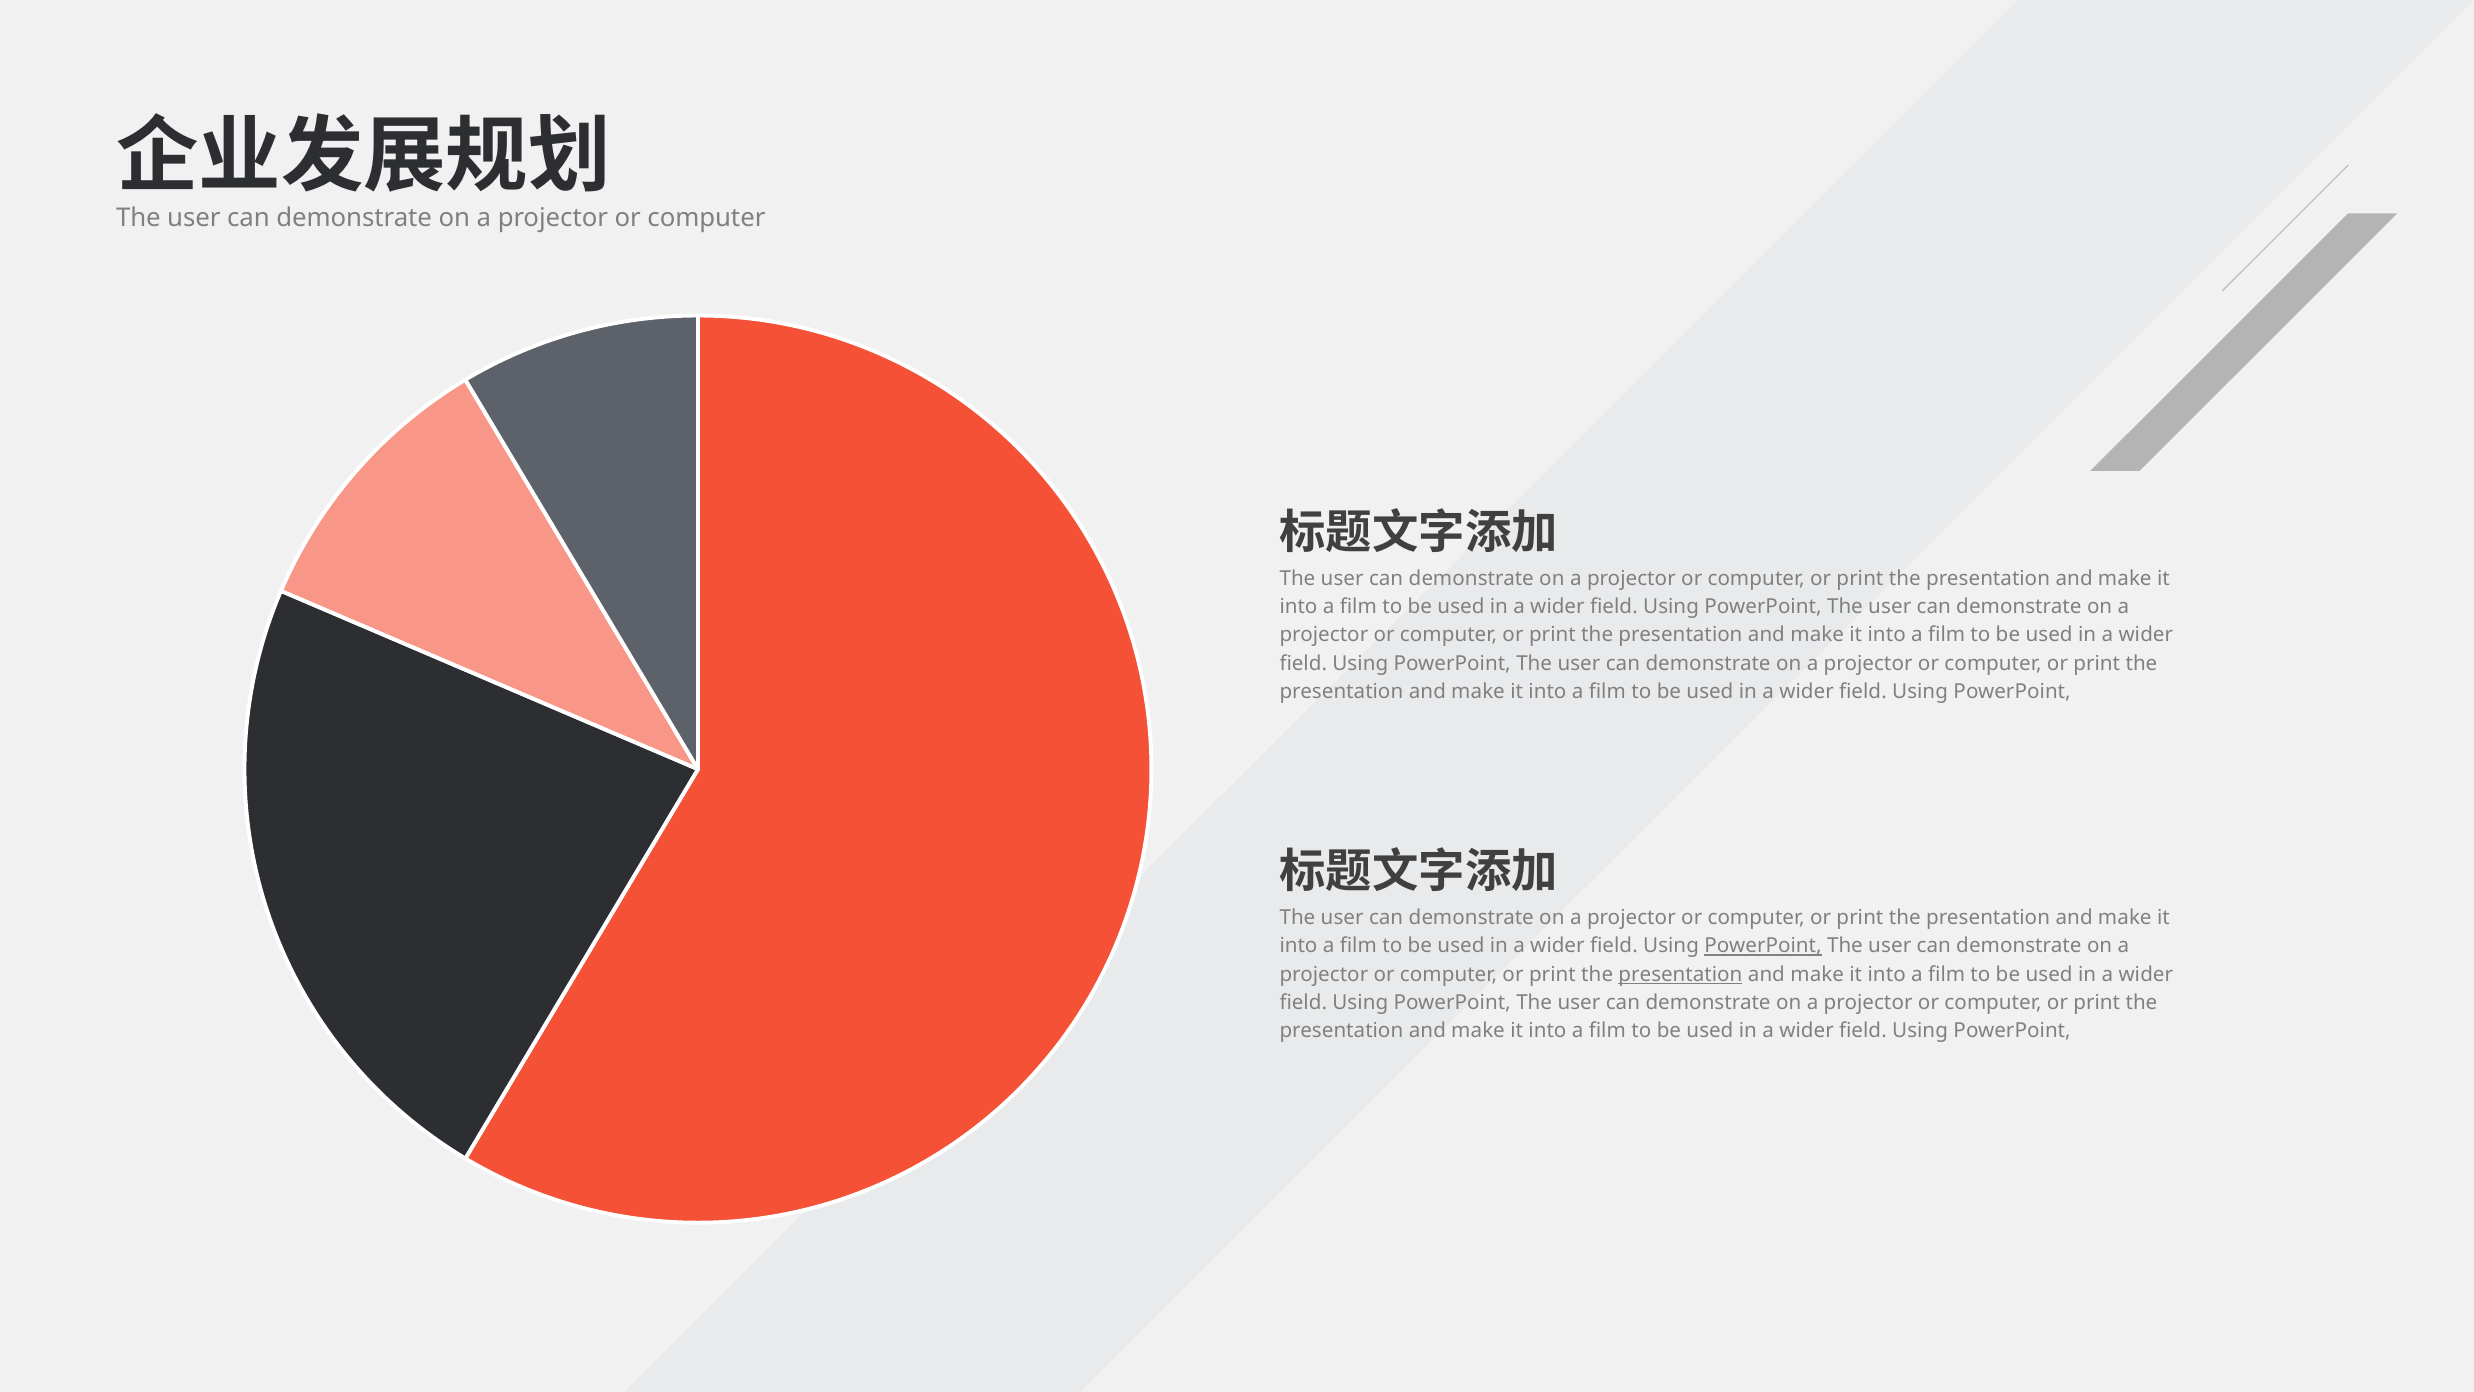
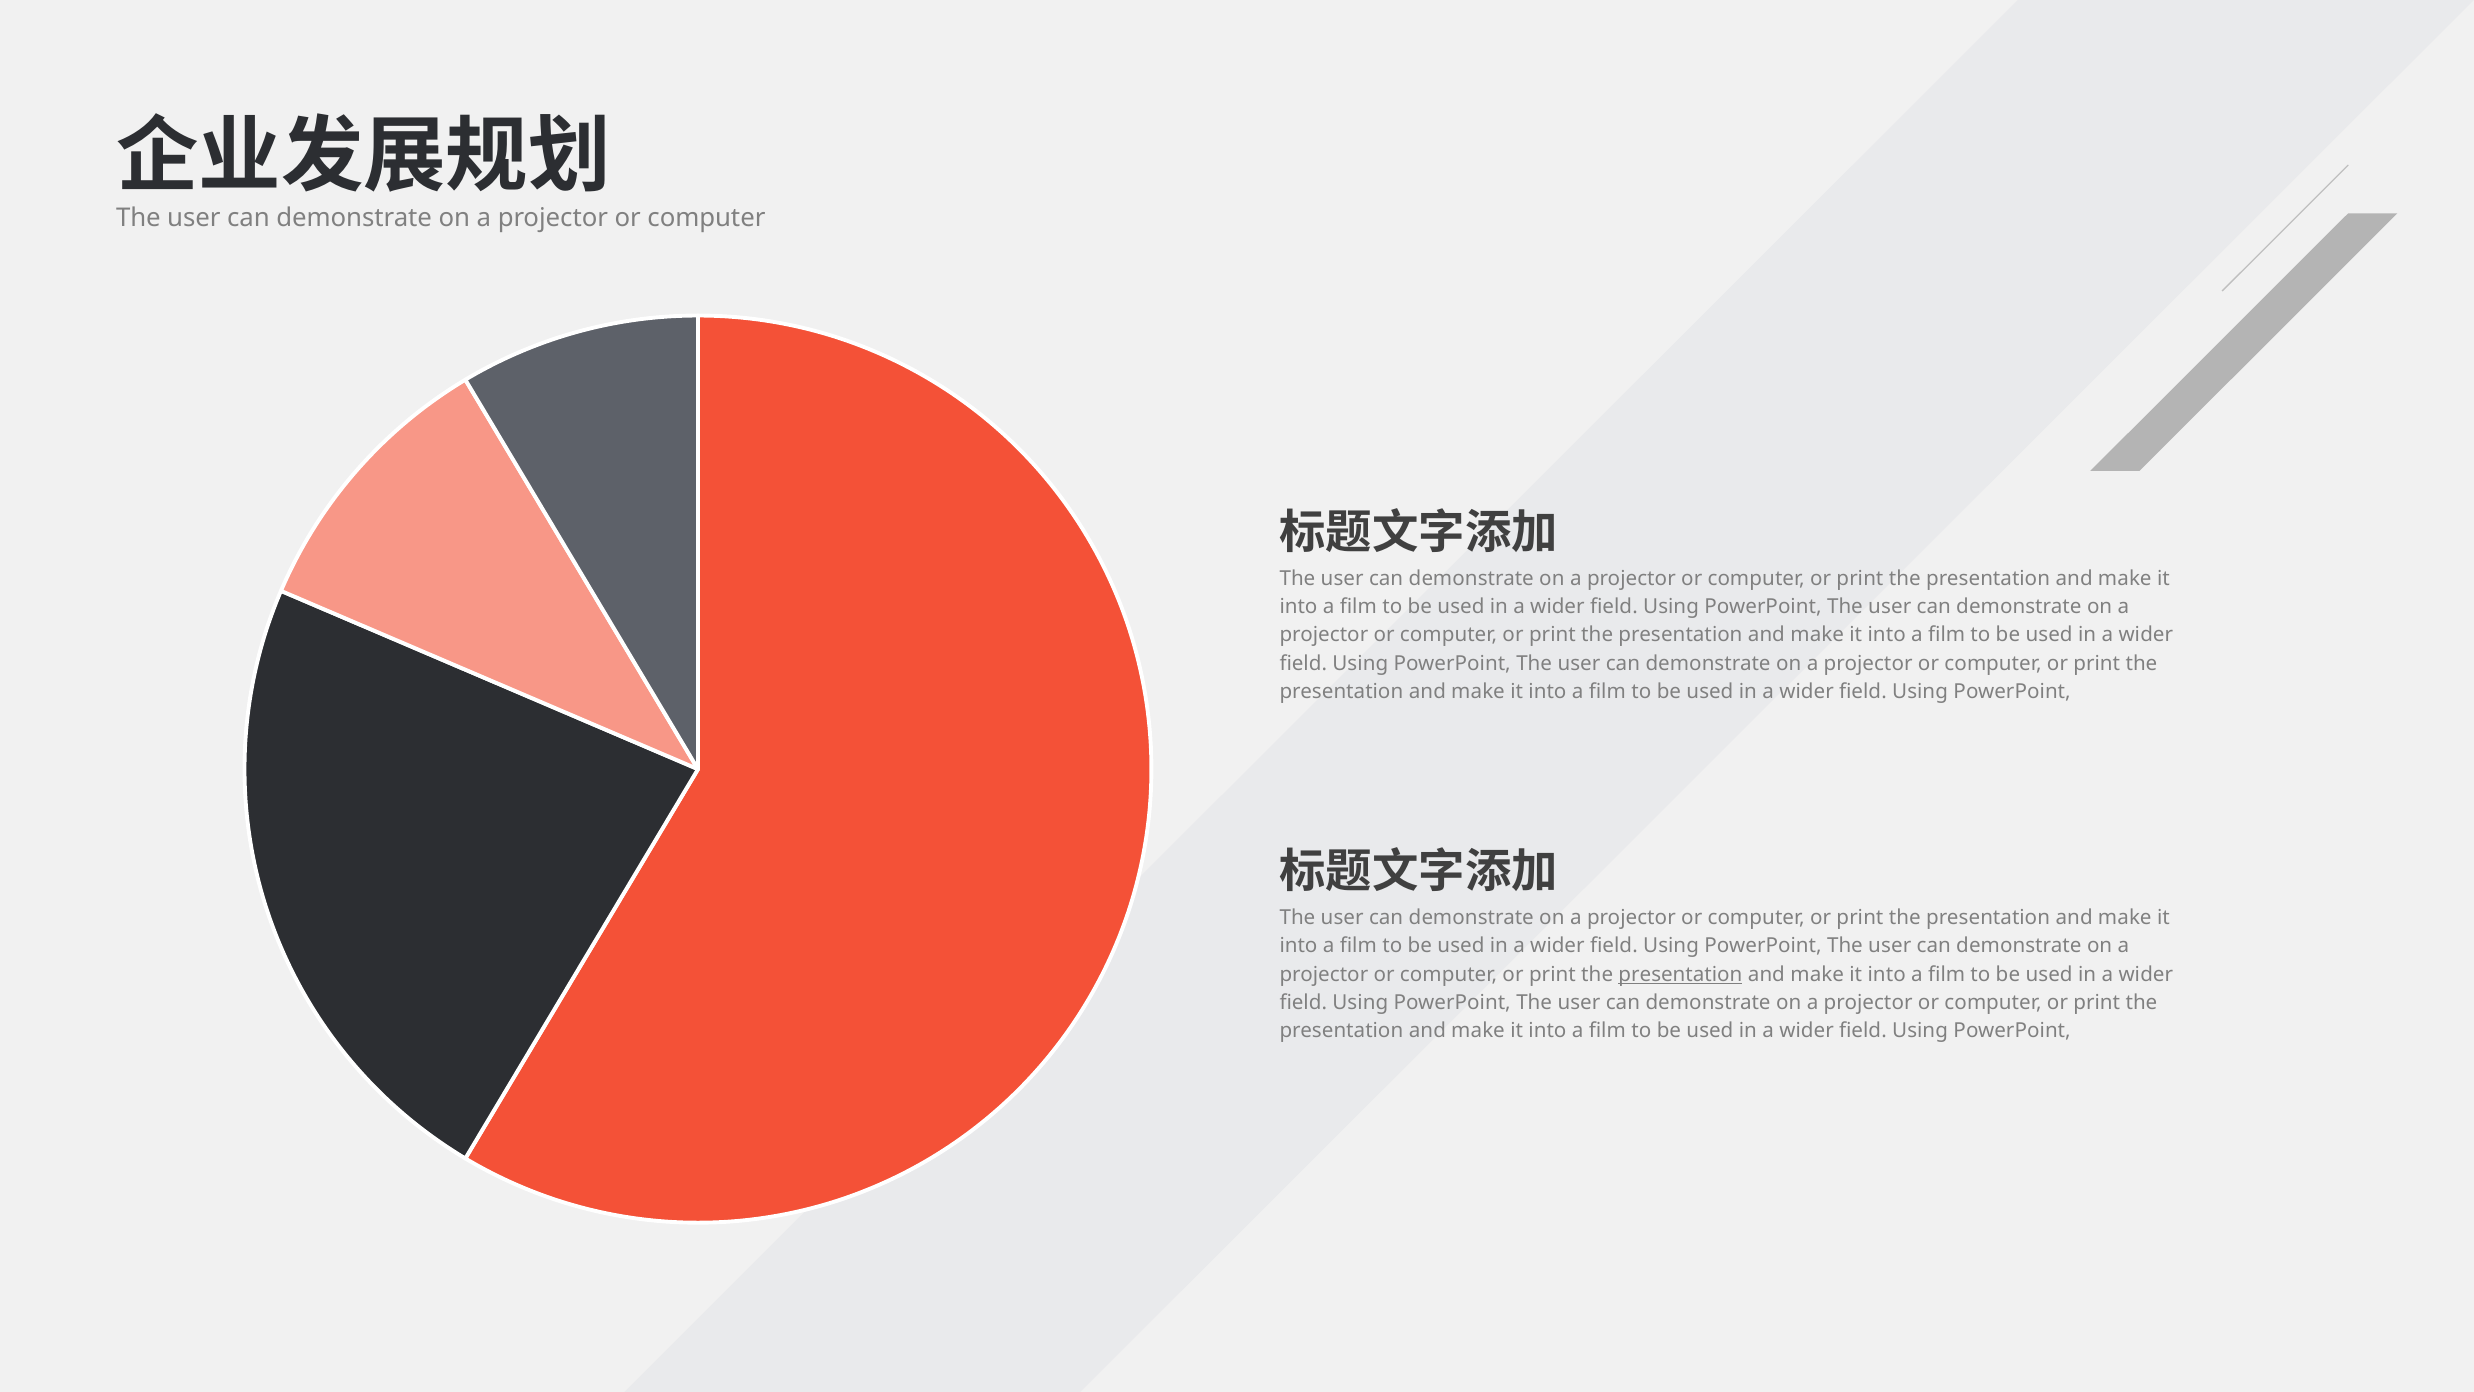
PowerPoint at (1763, 946) underline: present -> none
